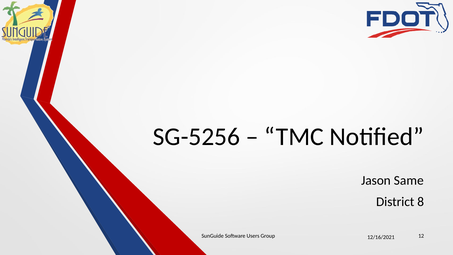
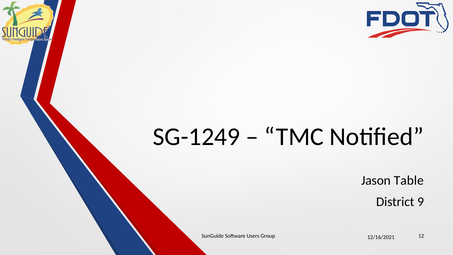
SG-5256: SG-5256 -> SG-1249
Same: Same -> Table
8: 8 -> 9
